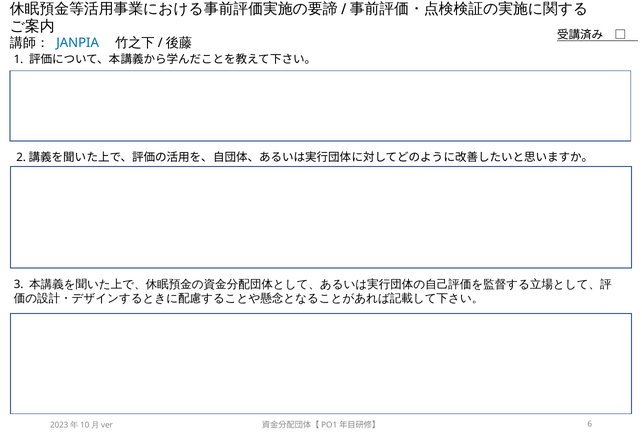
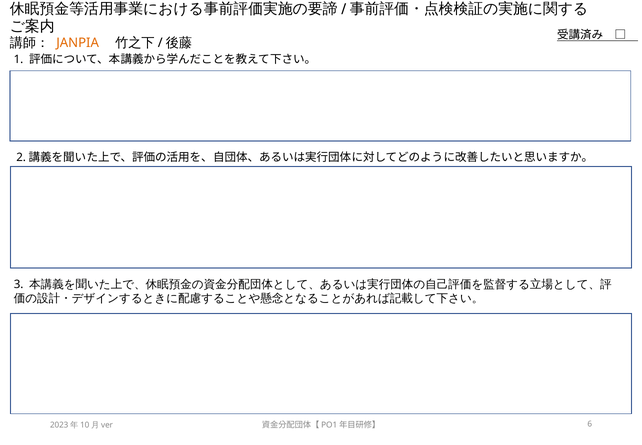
JANPIA colour: blue -> orange
